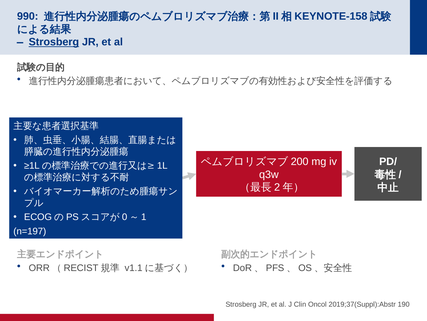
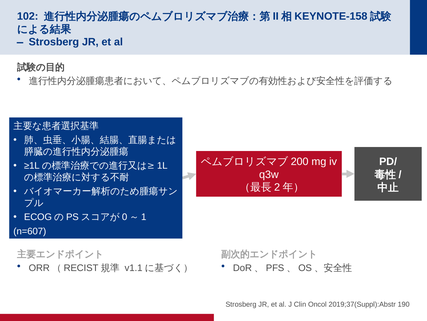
990: 990 -> 102
Strosberg at (54, 42) underline: present -> none
n=197: n=197 -> n=607
